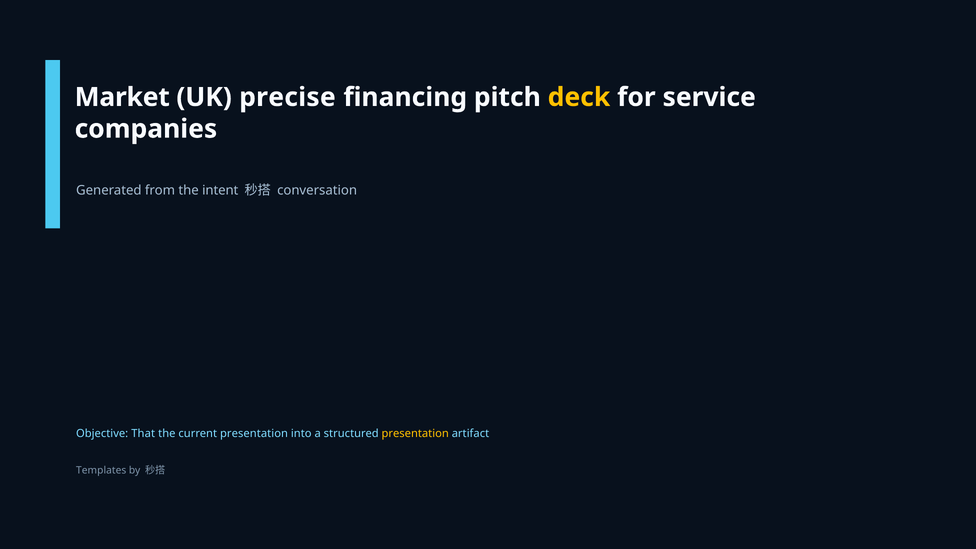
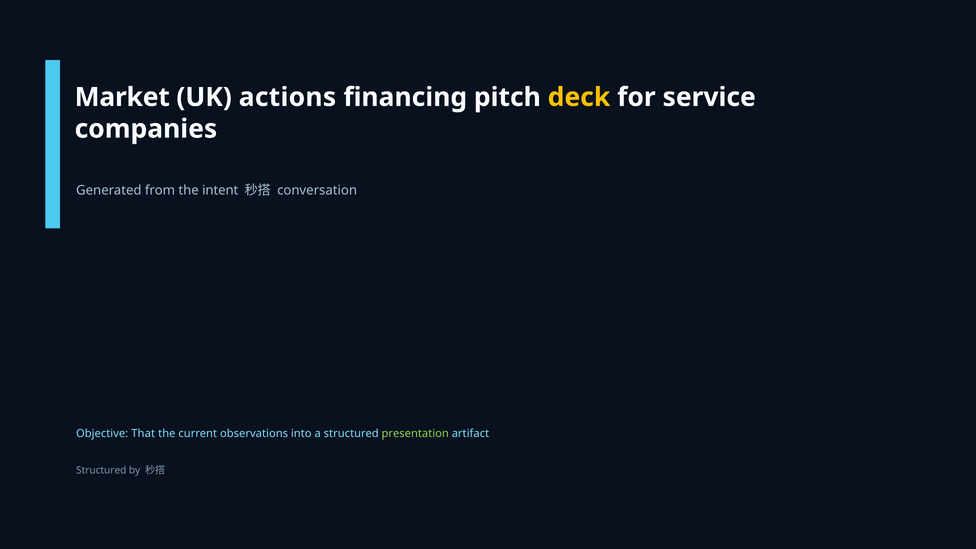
precise: precise -> actions
current presentation: presentation -> observations
presentation at (415, 433) colour: yellow -> light green
Templates at (101, 471): Templates -> Structured
